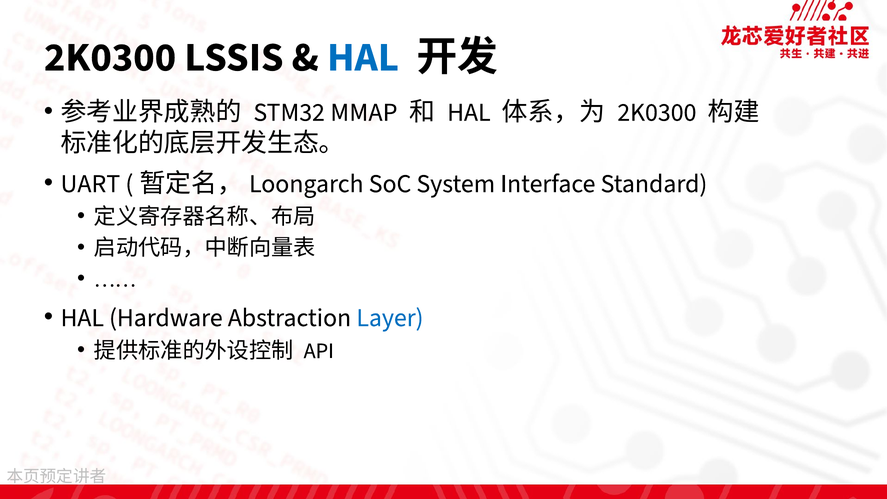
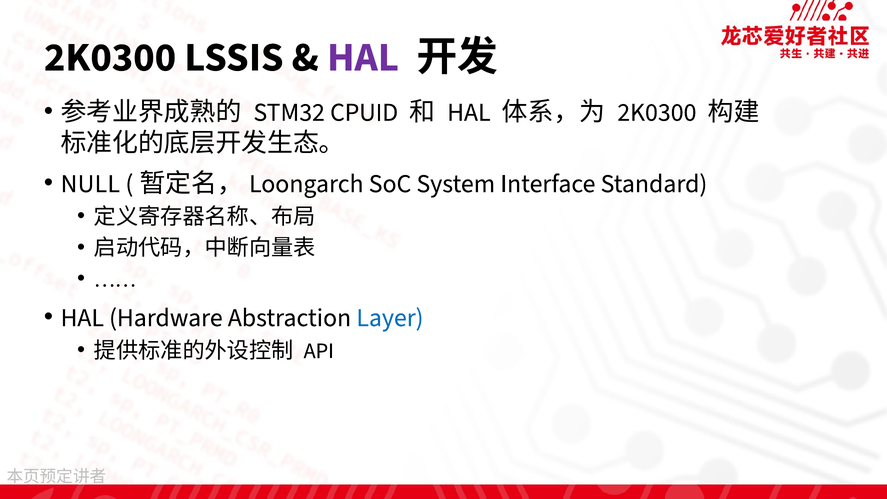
HAL at (363, 57) colour: blue -> purple
MMAP: MMAP -> CPUID
UART: UART -> NULL
